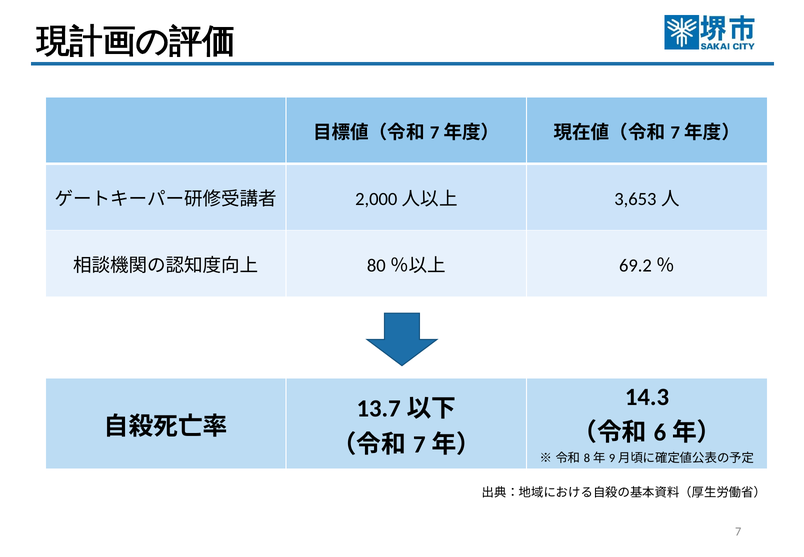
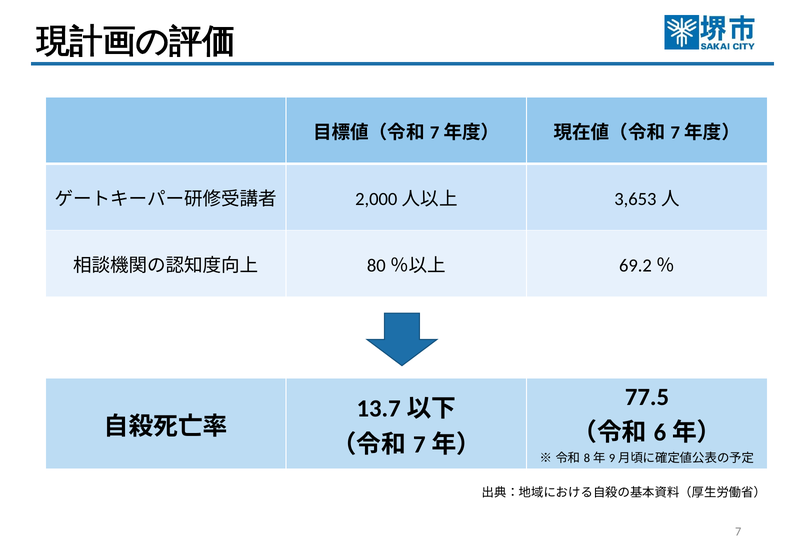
14.3: 14.3 -> 77.5
